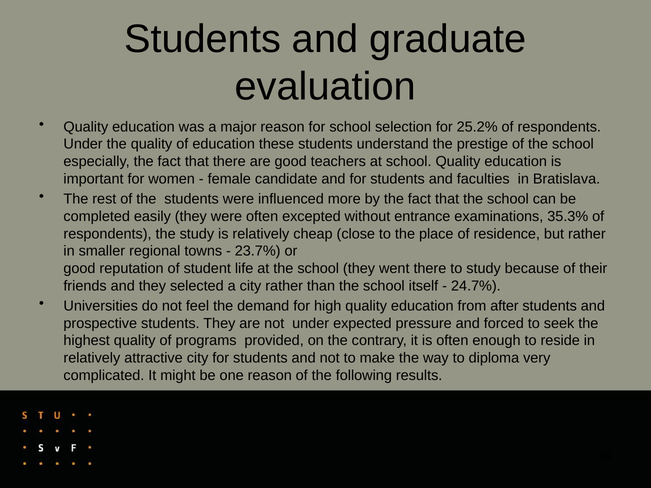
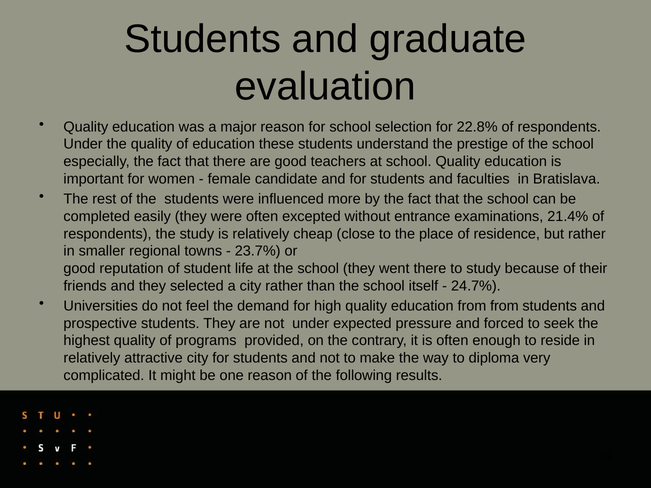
25.2%: 25.2% -> 22.8%
35.3%: 35.3% -> 21.4%
from after: after -> from
